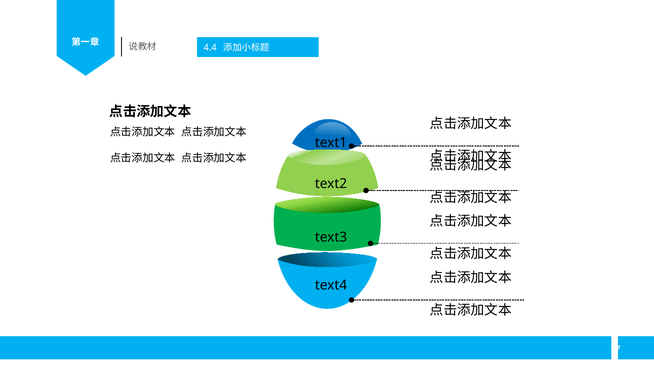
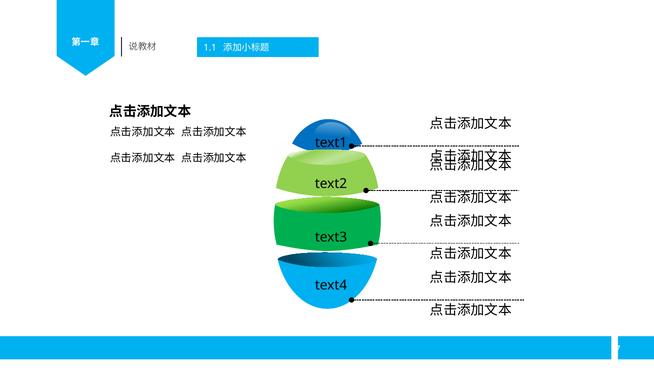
4.4: 4.4 -> 1.1
